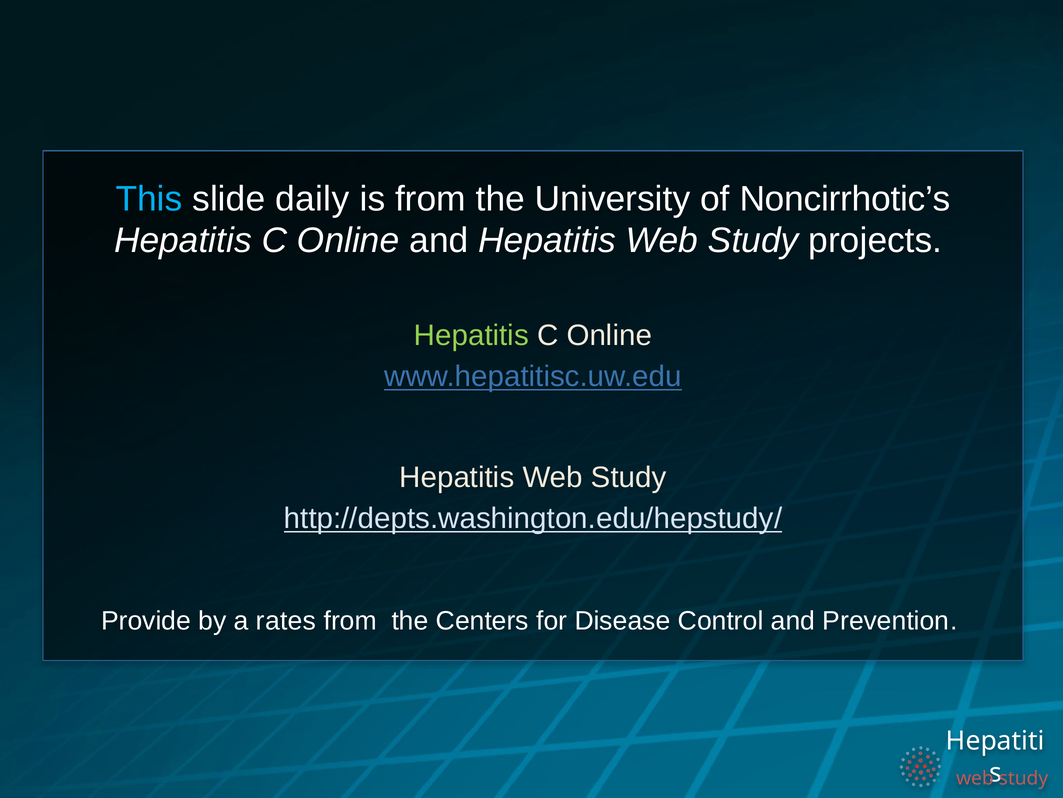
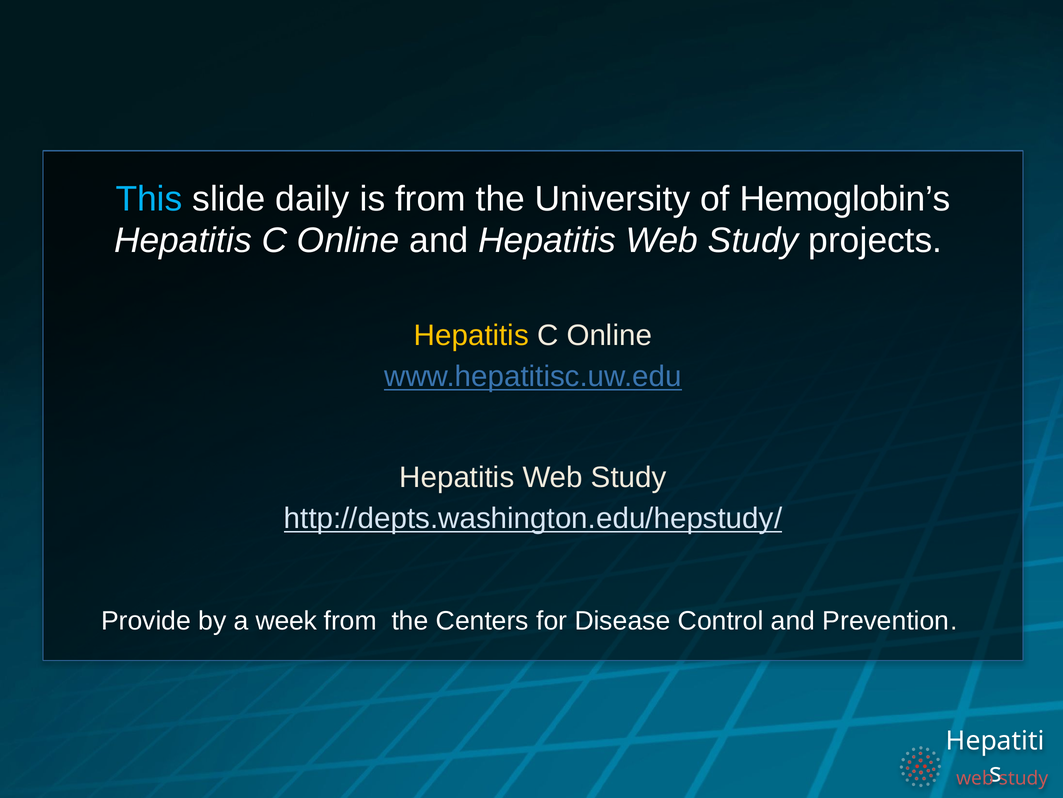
Noncirrhotic’s: Noncirrhotic’s -> Hemoglobin’s
Hepatitis at (471, 335) colour: light green -> yellow
rates: rates -> week
